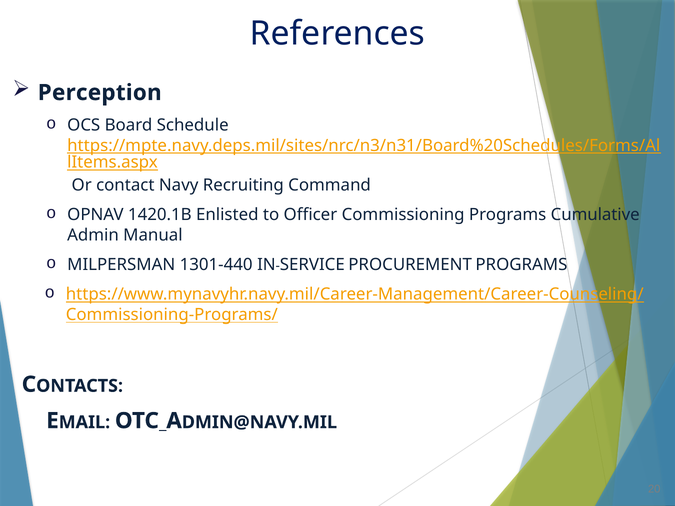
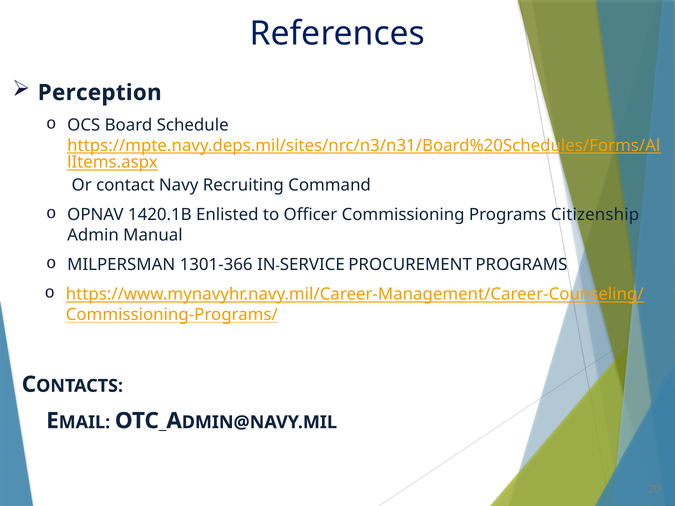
Cumulative: Cumulative -> Citizenship
1301-440: 1301-440 -> 1301-366
